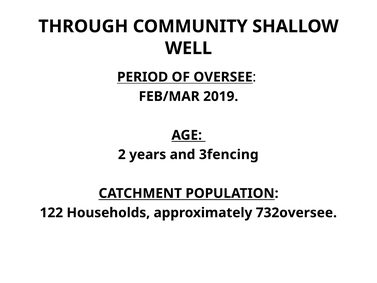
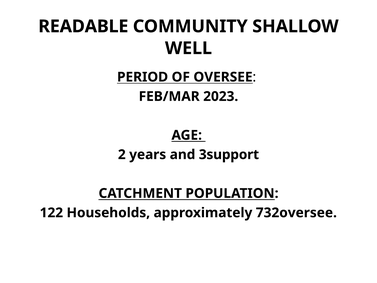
THROUGH: THROUGH -> READABLE
2019: 2019 -> 2023
3fencing: 3fencing -> 3support
